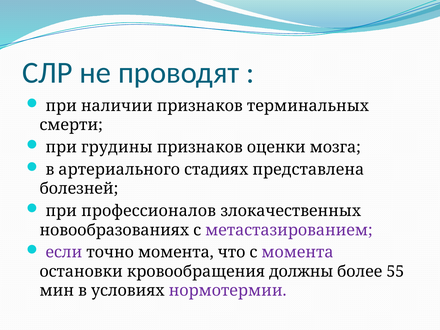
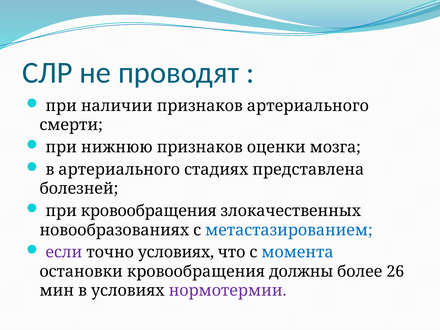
признаков терминальных: терминальных -> артериального
грудины: грудины -> нижнюю
при профессионалов: профессионалов -> кровообращения
метастазированием colour: purple -> blue
точно момента: момента -> условиях
момента at (297, 252) colour: purple -> blue
55: 55 -> 26
